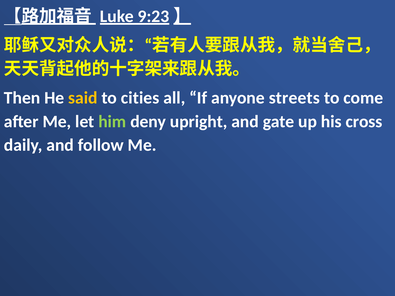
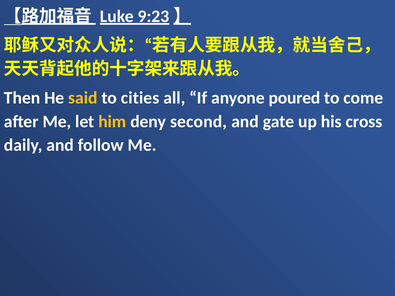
streets: streets -> poured
him colour: light green -> yellow
upright: upright -> second
